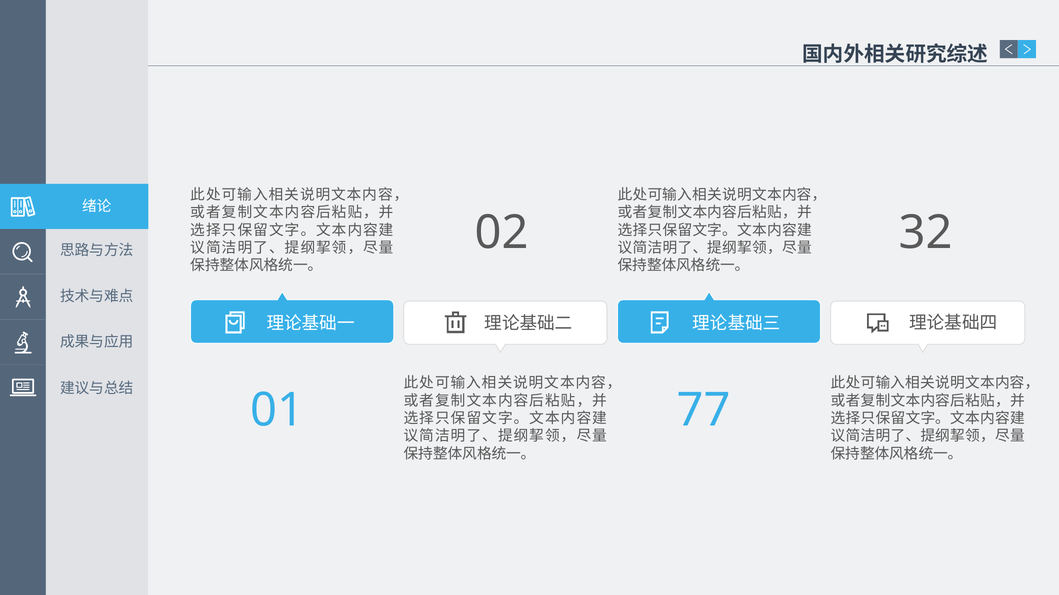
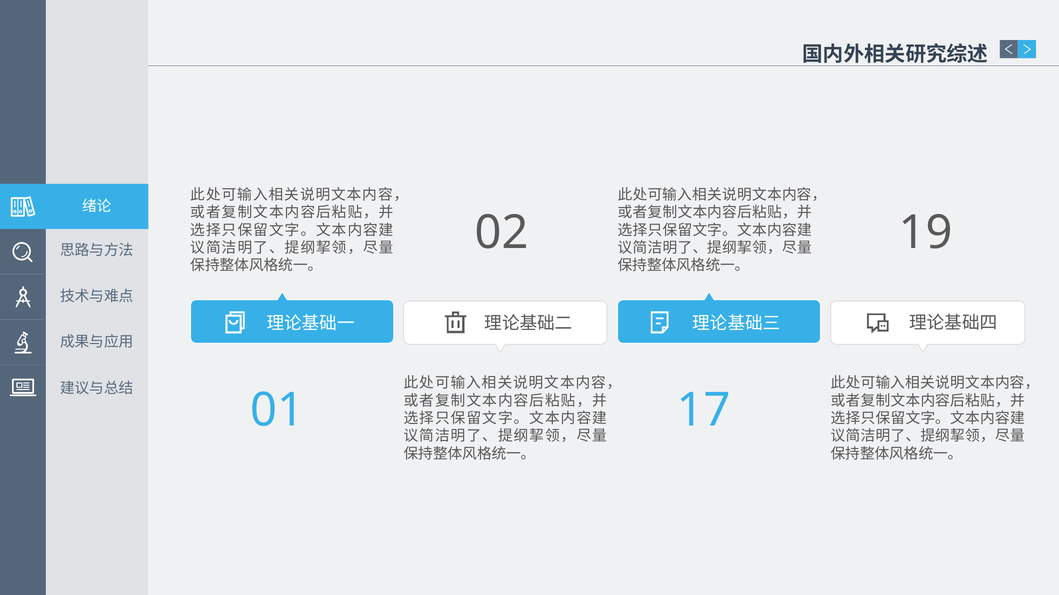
32: 32 -> 19
77: 77 -> 17
